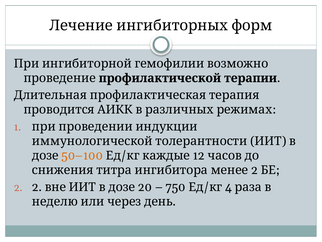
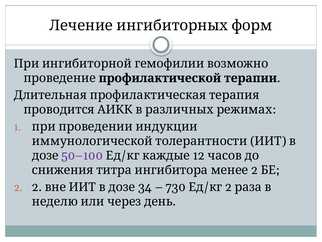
50–100 colour: orange -> purple
20: 20 -> 34
750: 750 -> 730
4 at (228, 187): 4 -> 2
